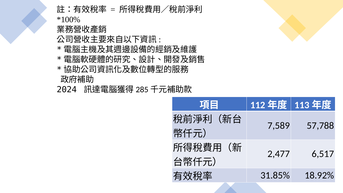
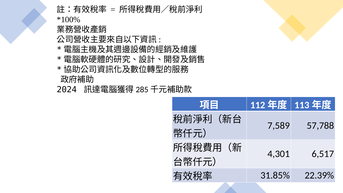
2,477: 2,477 -> 4,301
18.92%: 18.92% -> 22.39%
